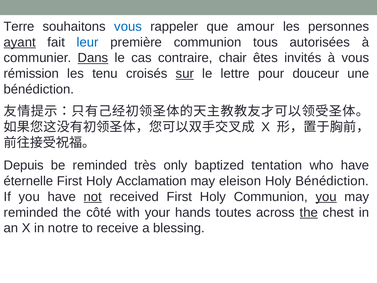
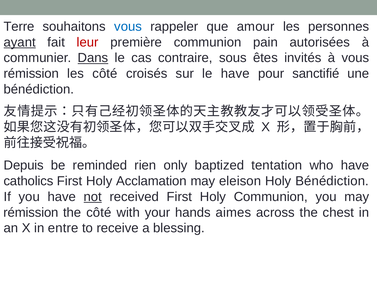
leur colour: blue -> red
tous: tous -> pain
chair: chair -> sous
les tenu: tenu -> côté
sur underline: present -> none
le lettre: lettre -> have
douceur: douceur -> sanctifié
très: très -> rien
éternelle: éternelle -> catholics
you at (326, 197) underline: present -> none
reminded at (31, 212): reminded -> rémission
toutes: toutes -> aimes
the at (309, 212) underline: present -> none
notre: notre -> entre
